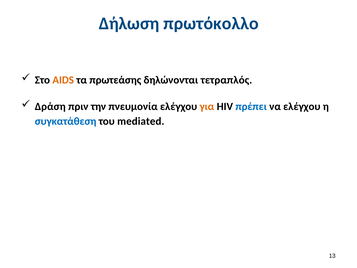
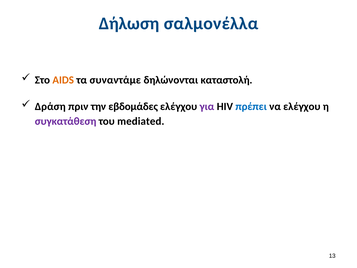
πρωτόκολλο: πρωτόκολλο -> σαλμονέλλα
πρωτεάσης: πρωτεάσης -> συναντάμε
τετραπλός: τετραπλός -> καταστολή
πνευμονία: πνευμονία -> εβδομάδες
για colour: orange -> purple
συγκατάθεση colour: blue -> purple
